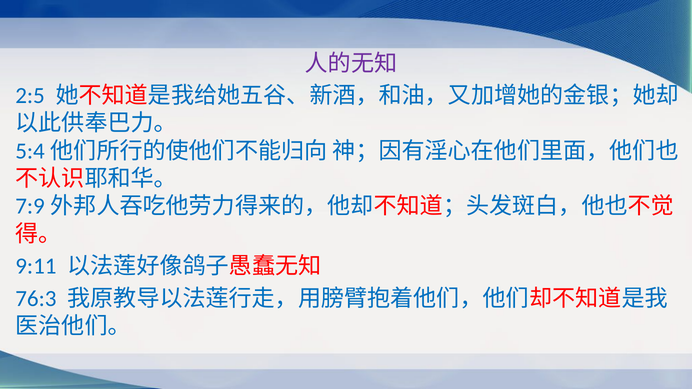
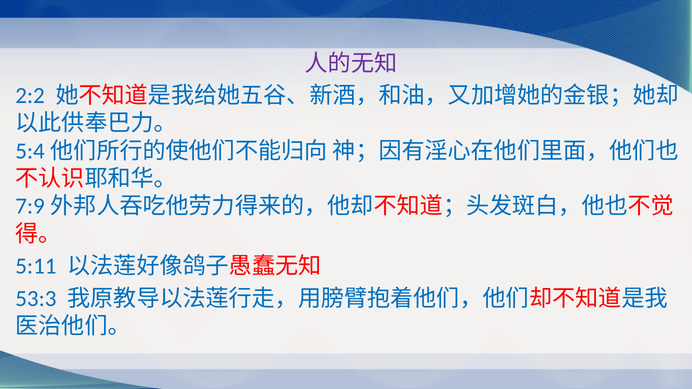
2:5: 2:5 -> 2:2
9:11: 9:11 -> 5:11
76:3: 76:3 -> 53:3
